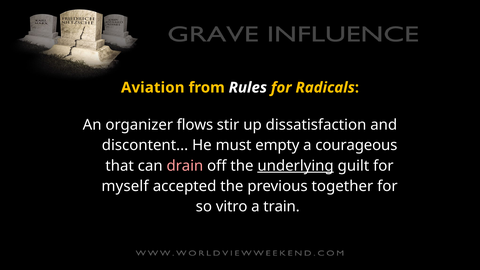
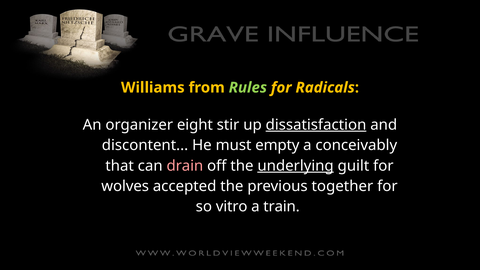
Aviation: Aviation -> Williams
Rules colour: white -> light green
flows: flows -> eight
dissatisfaction underline: none -> present
courageous: courageous -> conceivably
myself: myself -> wolves
